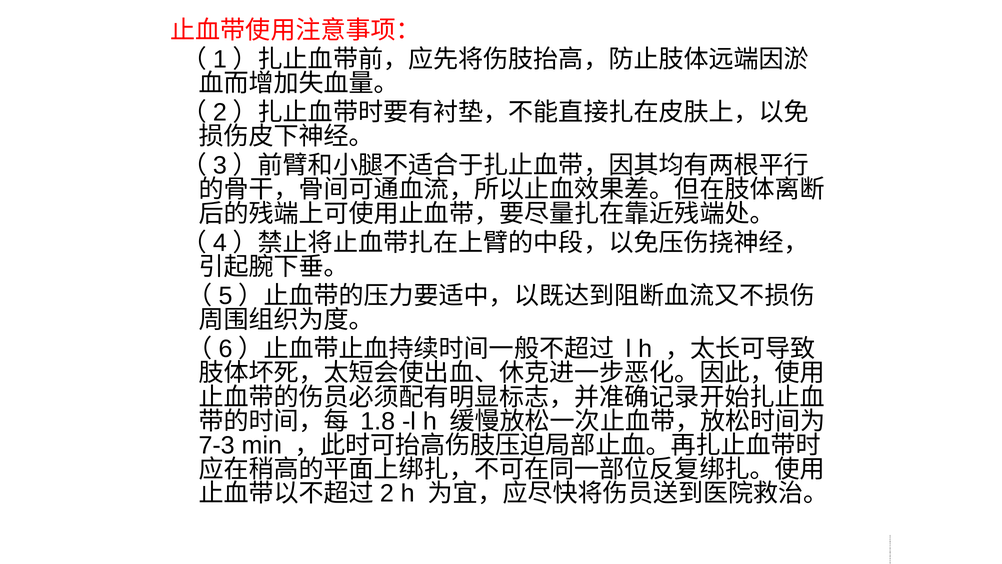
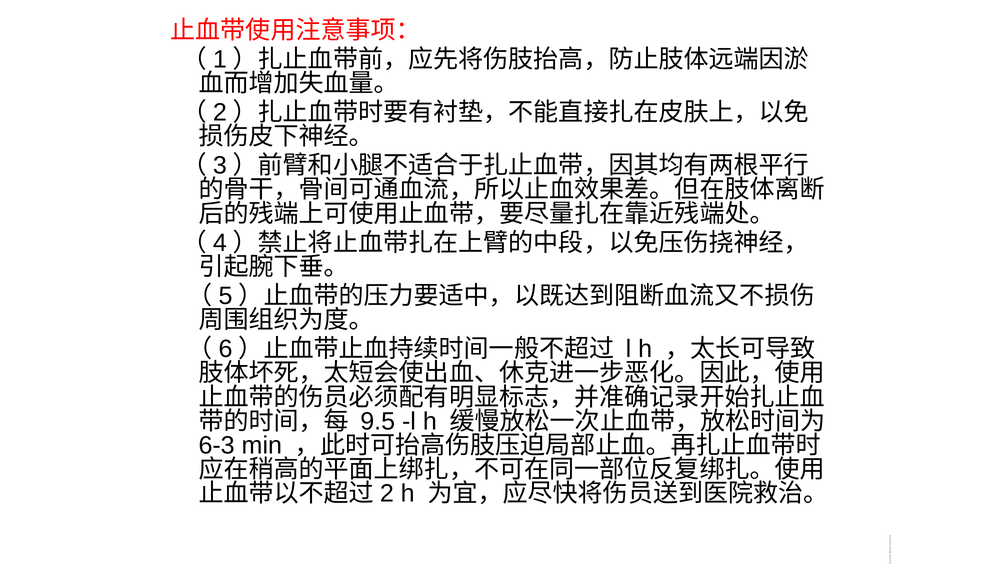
1.8: 1.8 -> 9.5
7-3: 7-3 -> 6-3
